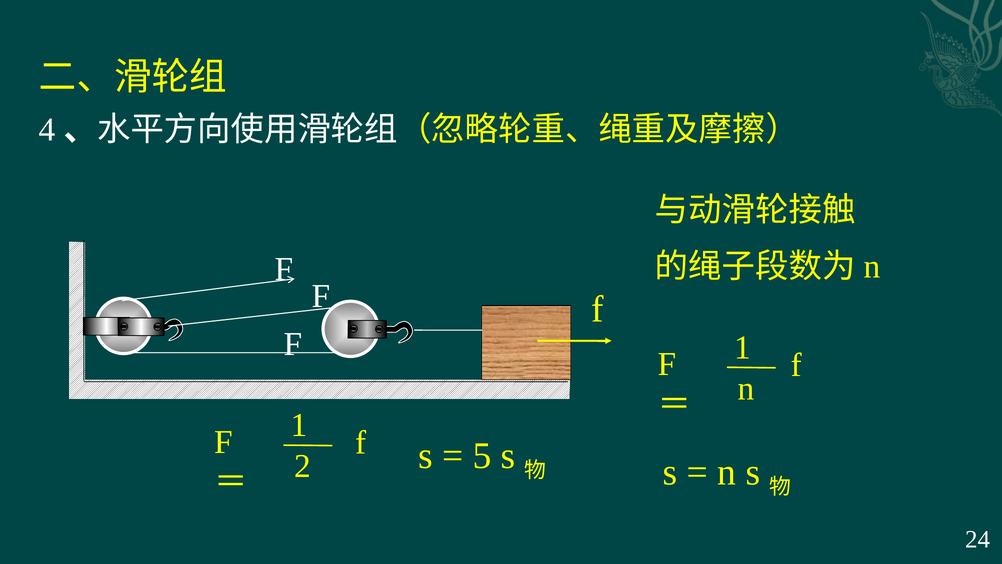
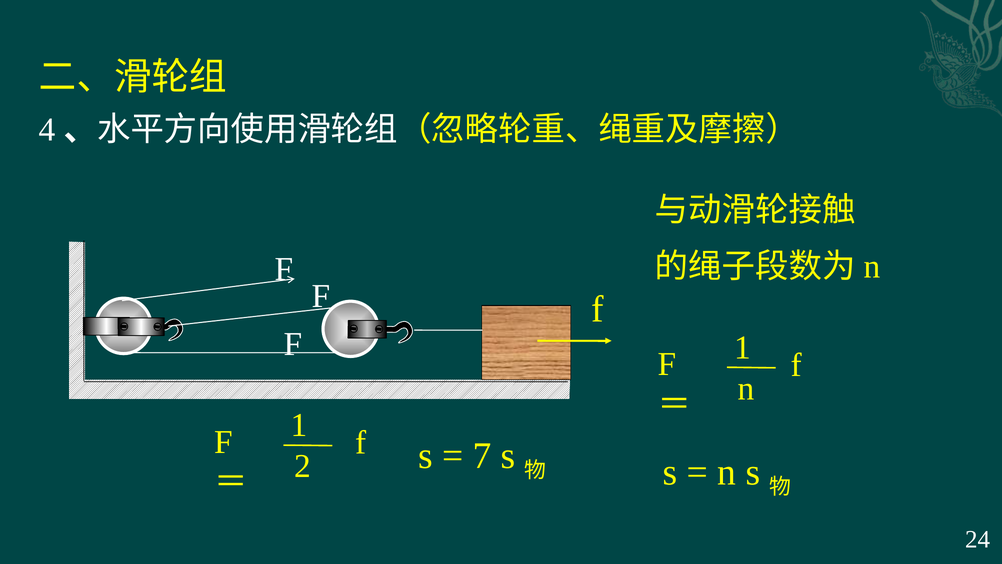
5: 5 -> 7
